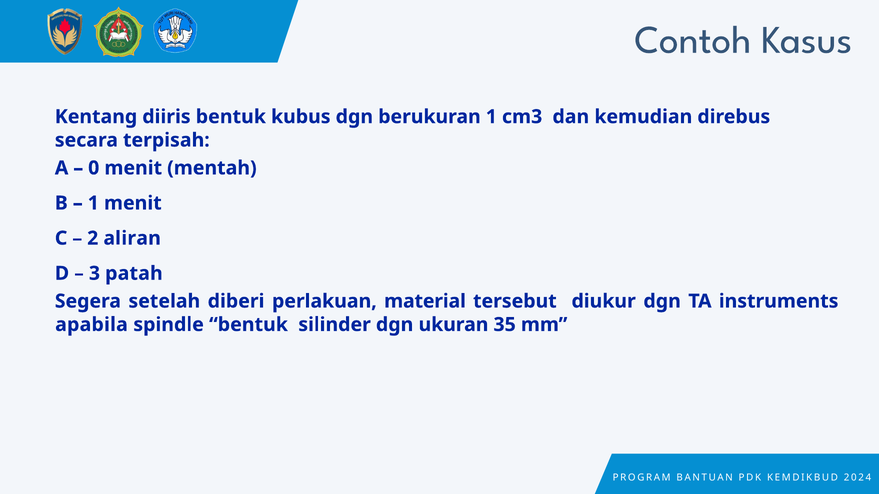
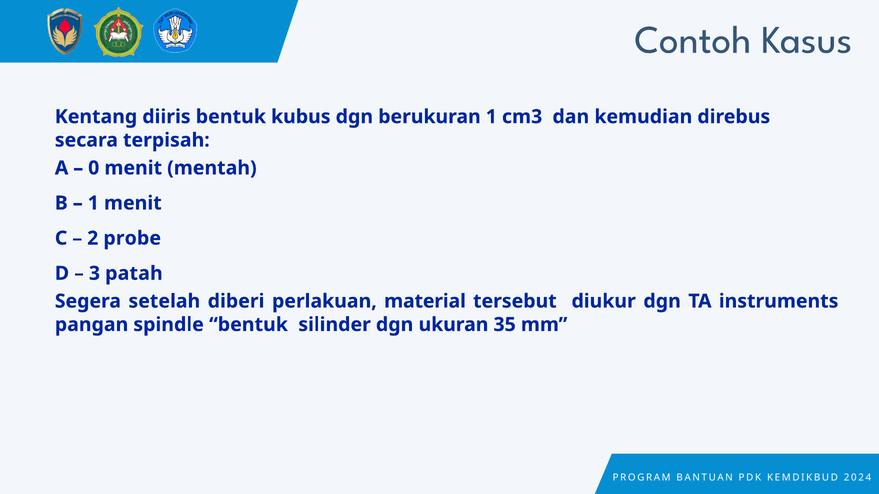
aliran: aliran -> probe
apabila: apabila -> pangan
